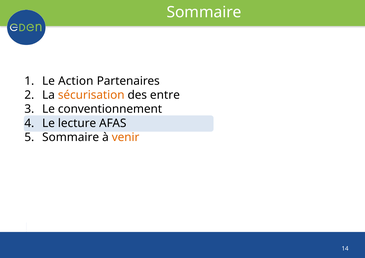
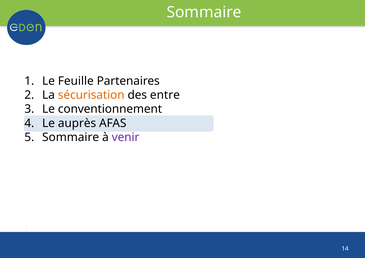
Action: Action -> Feuille
lecture: lecture -> auprès
venir colour: orange -> purple
